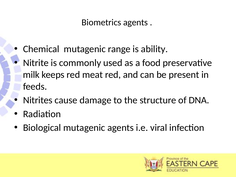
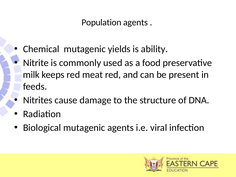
Biometrics: Biometrics -> Population
range: range -> yields
